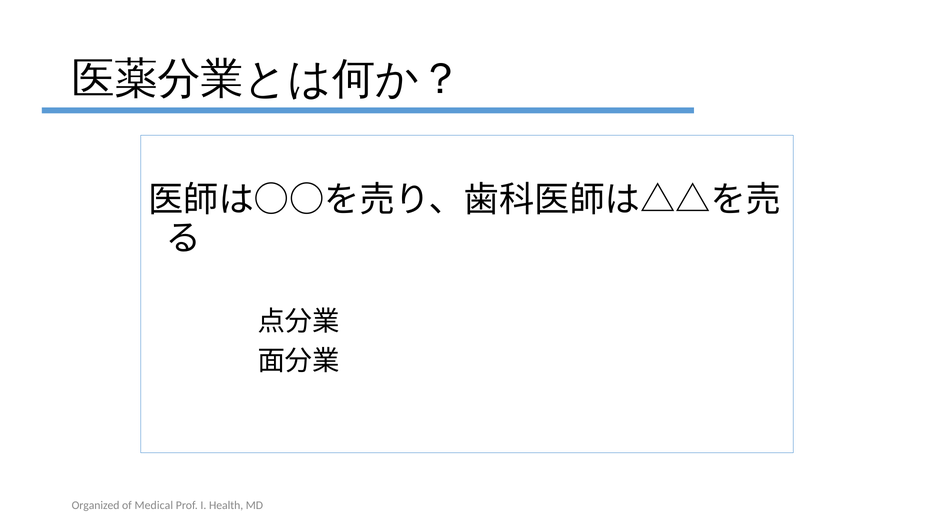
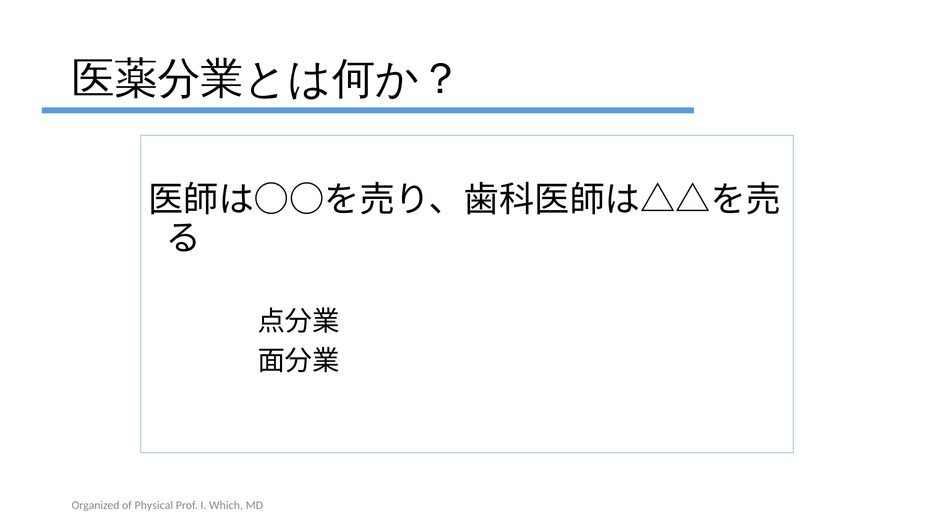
Medical: Medical -> Physical
Health: Health -> Which
